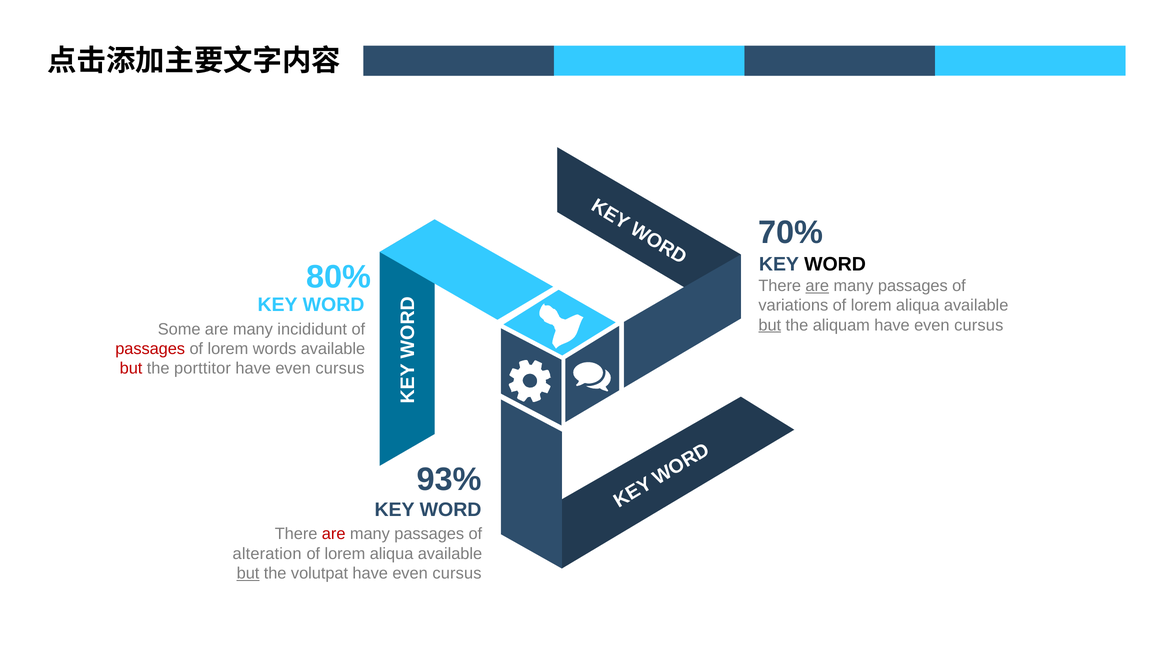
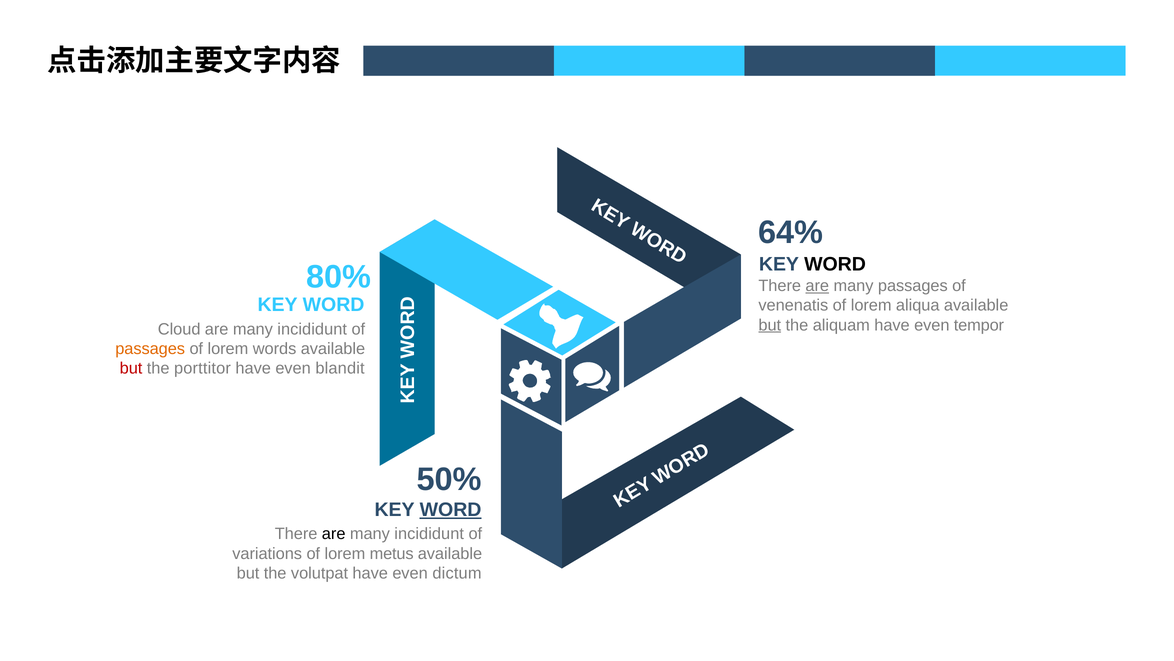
70%: 70% -> 64%
variations: variations -> venenatis
cursus at (979, 325): cursus -> tempor
Some: Some -> Cloud
passages at (150, 348) colour: red -> orange
cursus at (340, 368): cursus -> blandit
93%: 93% -> 50%
WORD at (451, 509) underline: none -> present
are at (334, 533) colour: red -> black
passages at (429, 533): passages -> incididunt
alteration: alteration -> variations
aliqua at (392, 553): aliqua -> metus
but at (248, 573) underline: present -> none
cursus at (457, 573): cursus -> dictum
